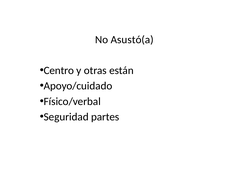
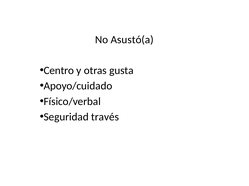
están: están -> gusta
partes: partes -> través
